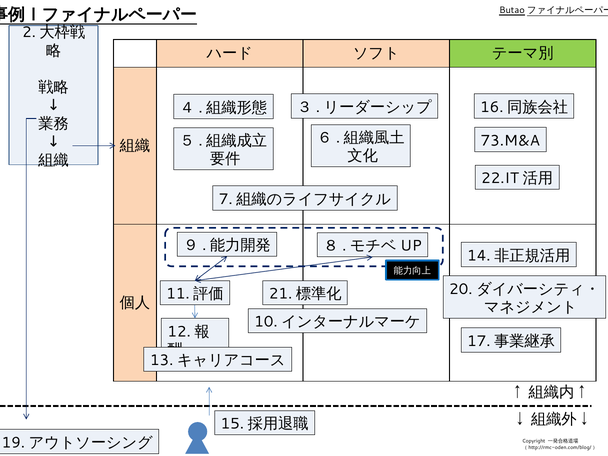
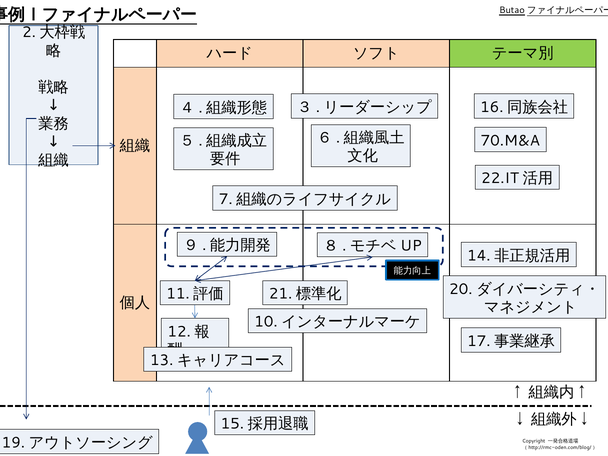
73.M&A: 73.M&A -> 70.M&A
